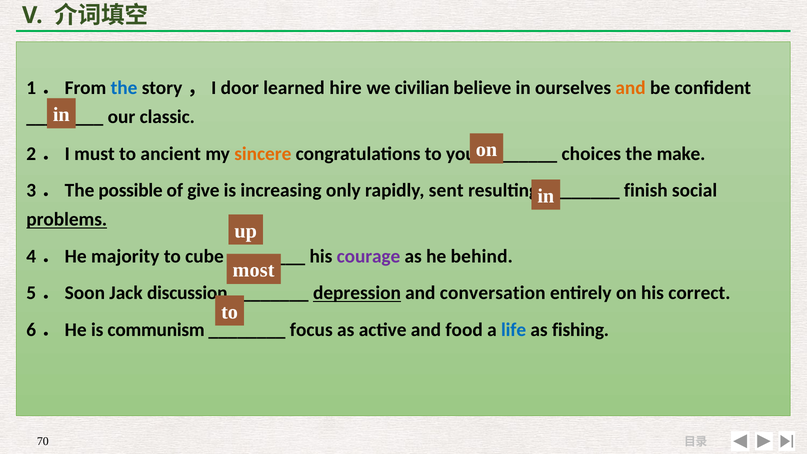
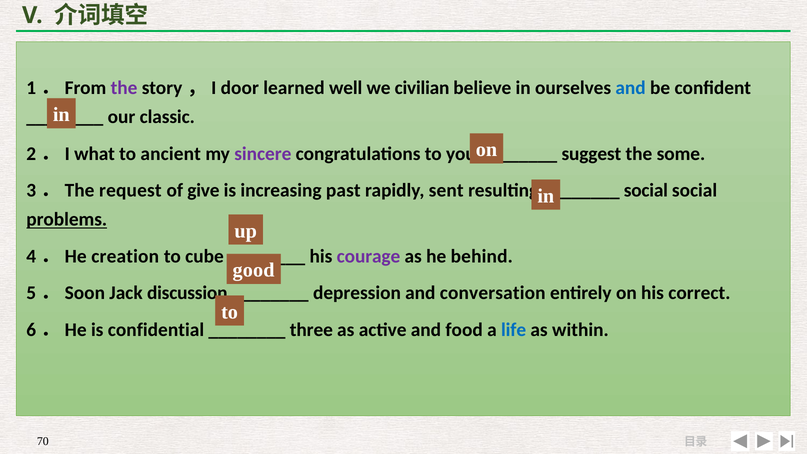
the at (124, 88) colour: blue -> purple
hire: hire -> well
and at (631, 88) colour: orange -> blue
must: must -> what
sincere colour: orange -> purple
choices: choices -> suggest
make: make -> some
possible: possible -> request
only: only -> past
finish at (646, 190): finish -> social
majority: majority -> creation
most: most -> good
depression underline: present -> none
communism: communism -> confidential
focus: focus -> three
fishing: fishing -> within
